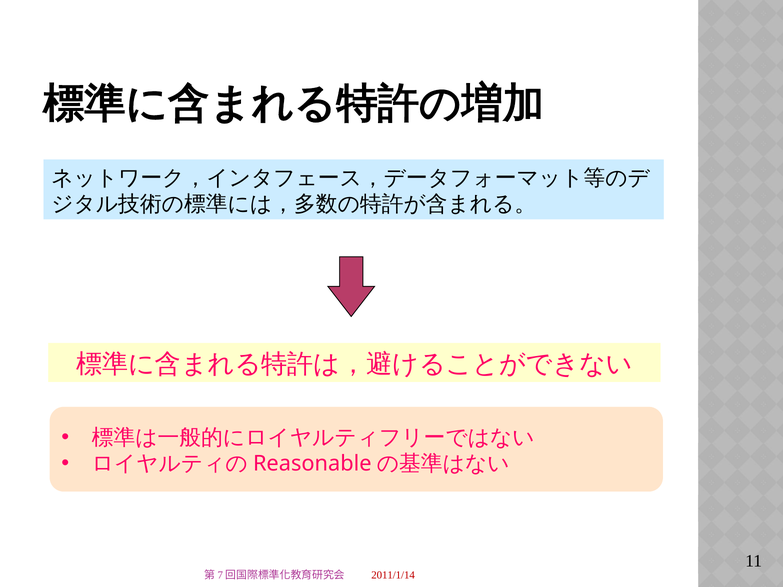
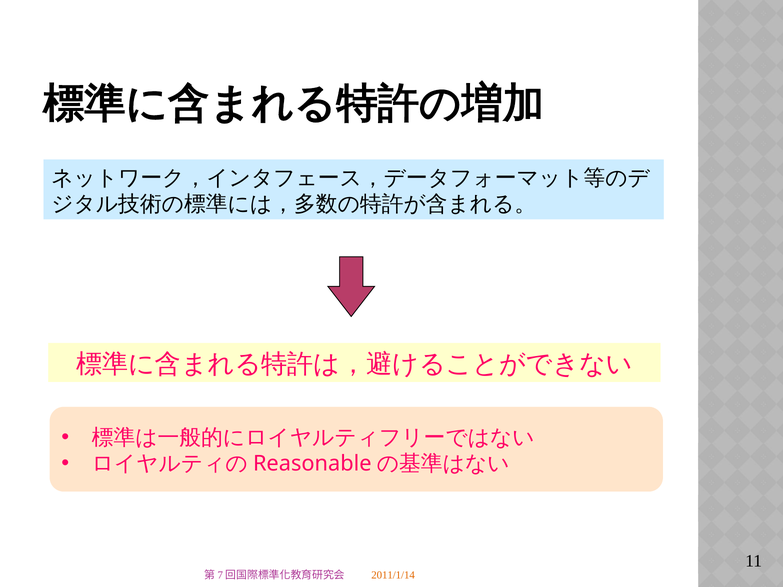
2011/1/14 colour: red -> orange
